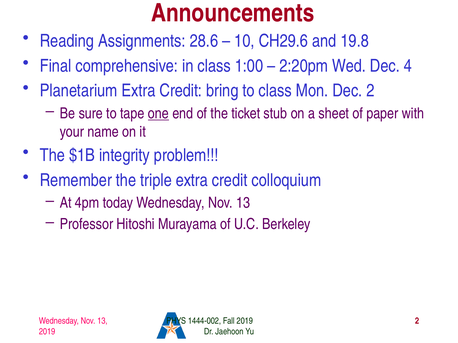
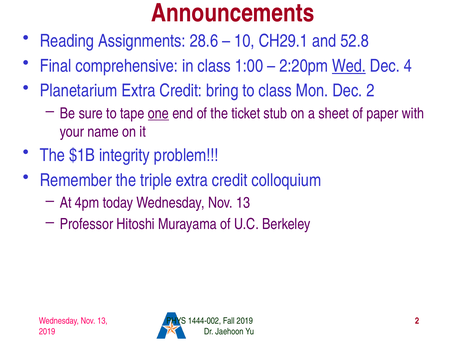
CH29.6: CH29.6 -> CH29.1
19.8: 19.8 -> 52.8
Wed underline: none -> present
